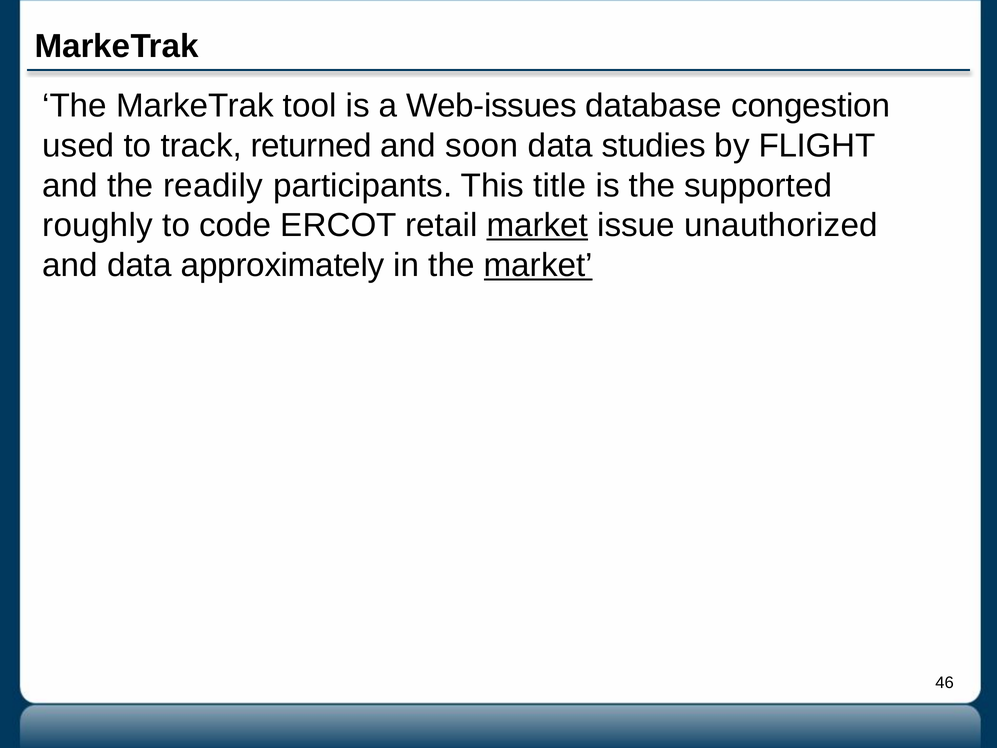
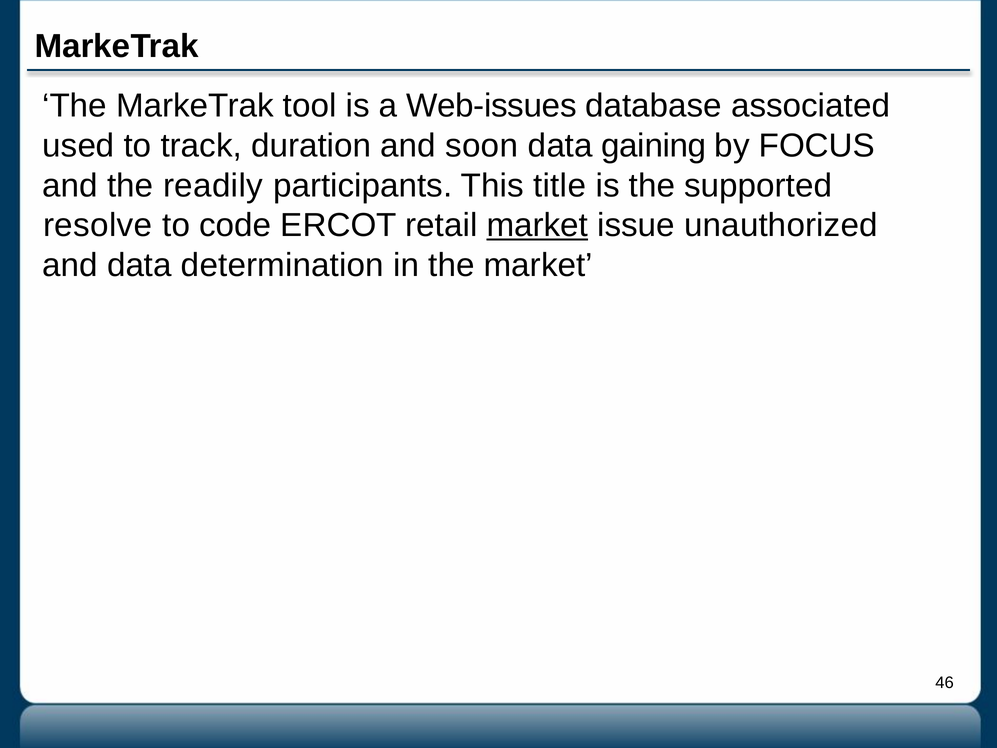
congestion: congestion -> associated
returned: returned -> duration
studies: studies -> gaining
FLIGHT: FLIGHT -> FOCUS
roughly: roughly -> resolve
approximately: approximately -> determination
market at (538, 265) underline: present -> none
